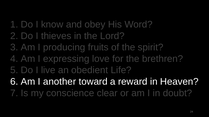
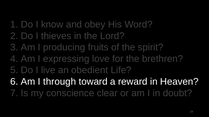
another: another -> through
